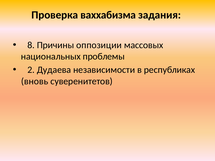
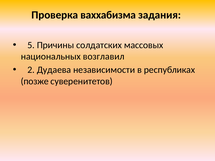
8: 8 -> 5
оппозиции: оппозиции -> солдатских
проблемы: проблемы -> возглавил
вновь: вновь -> позже
